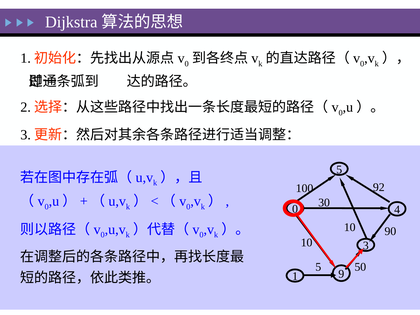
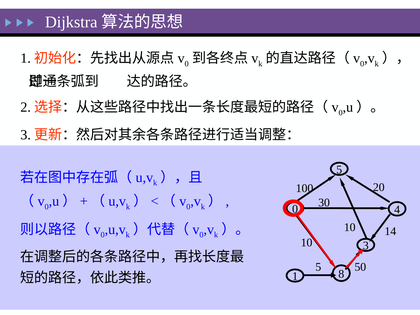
92: 92 -> 20
90: 90 -> 14
9: 9 -> 8
